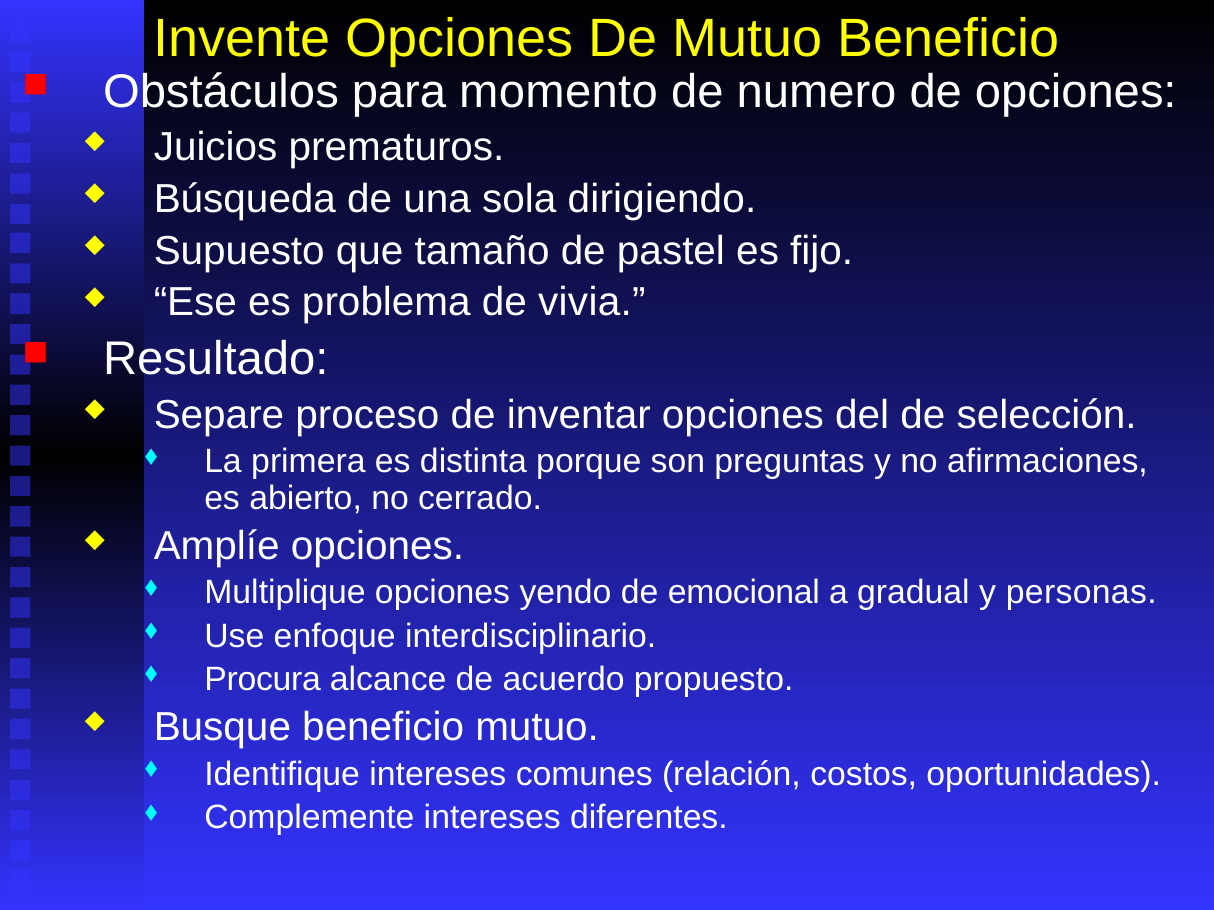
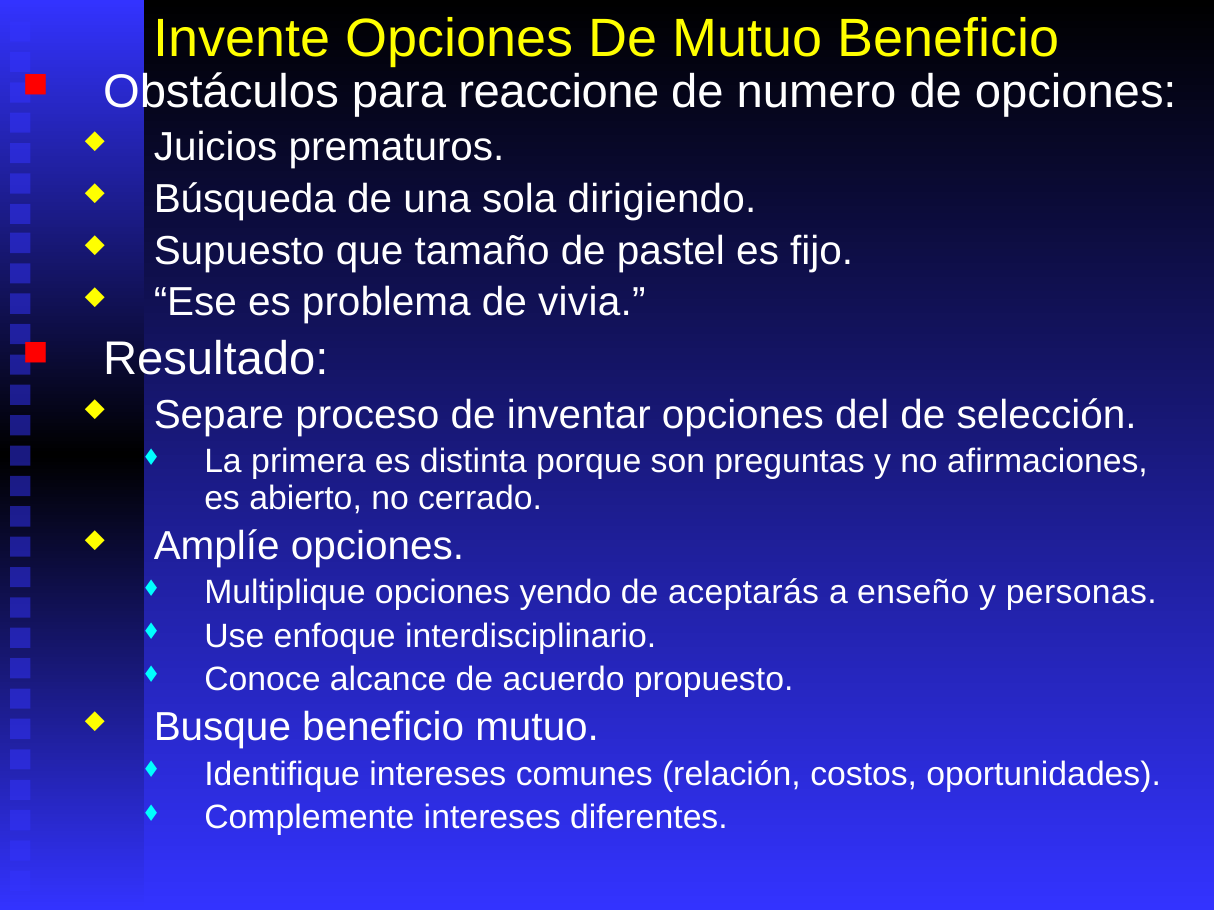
momento: momento -> reaccione
emocional: emocional -> aceptarás
gradual: gradual -> enseño
Procura: Procura -> Conoce
